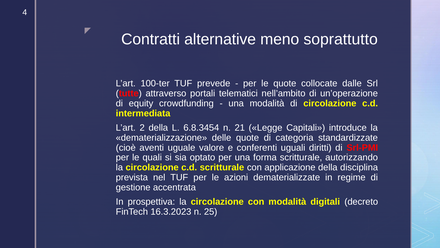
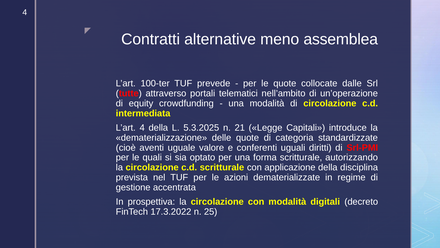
soprattutto: soprattutto -> assemblea
2 at (142, 128): 2 -> 4
6.8.3454: 6.8.3454 -> 5.3.2025
16.3.2023: 16.3.2023 -> 17.3.2022
